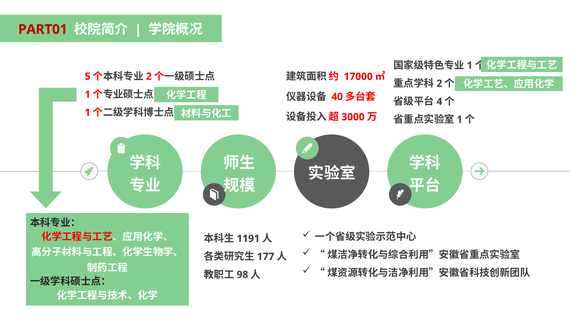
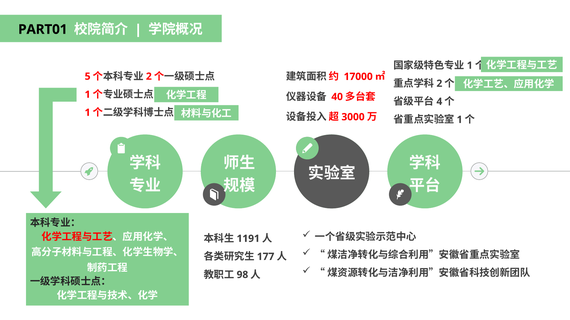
PART01 colour: red -> black
